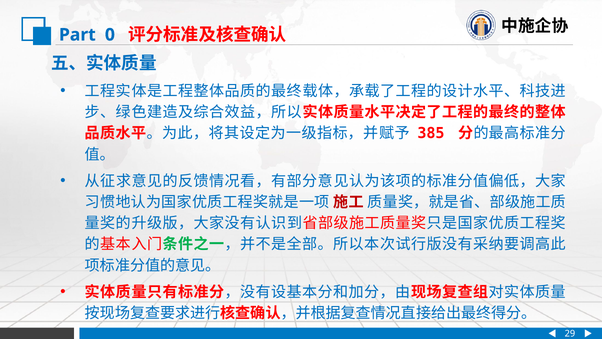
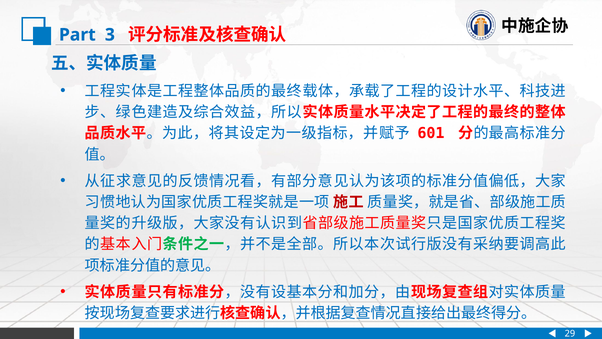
0: 0 -> 3
385: 385 -> 601
